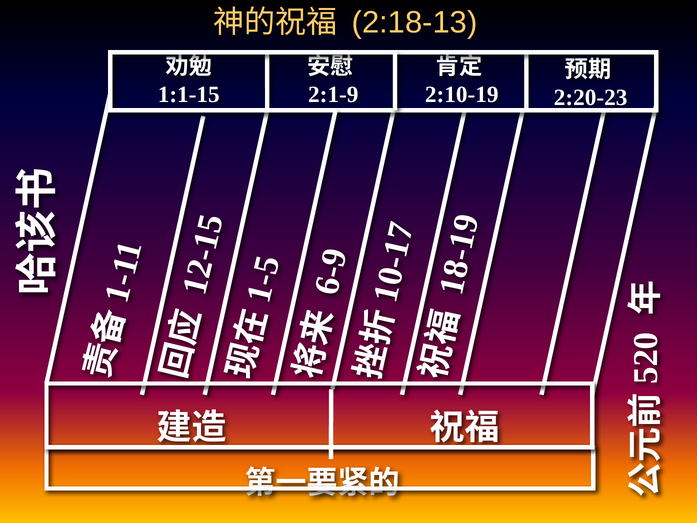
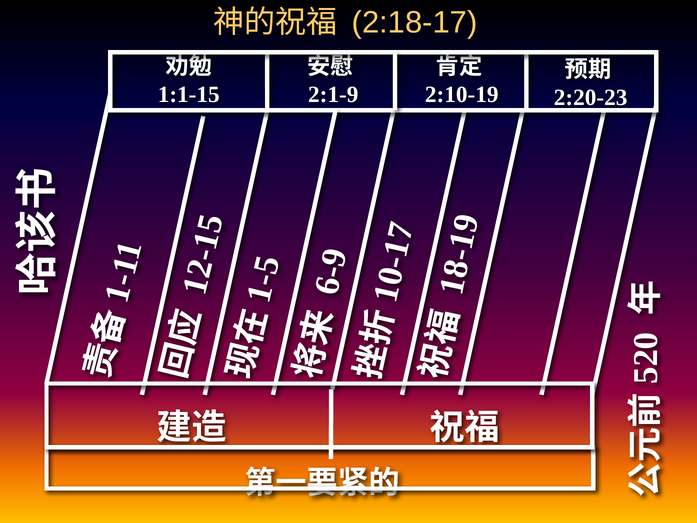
2:18-13: 2:18-13 -> 2:18-17
